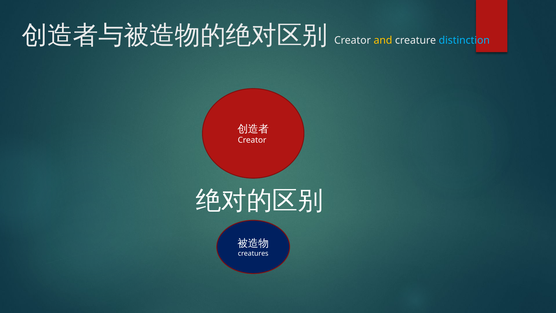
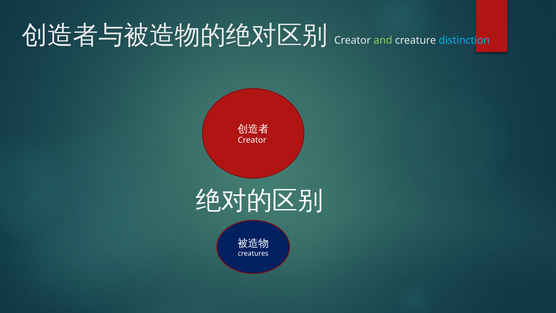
and colour: yellow -> light green
